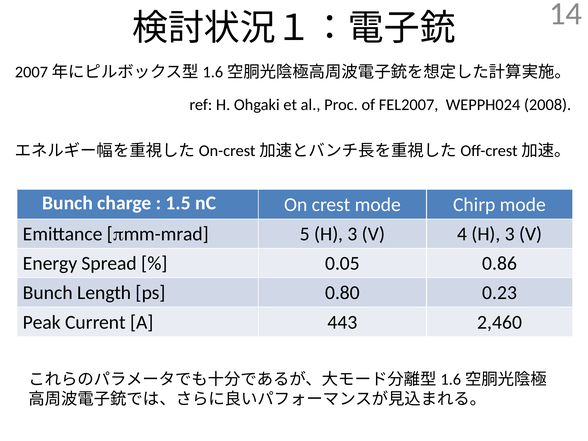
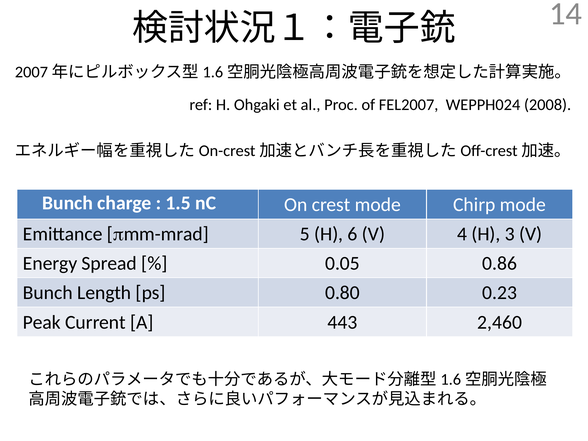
5 H 3: 3 -> 6
